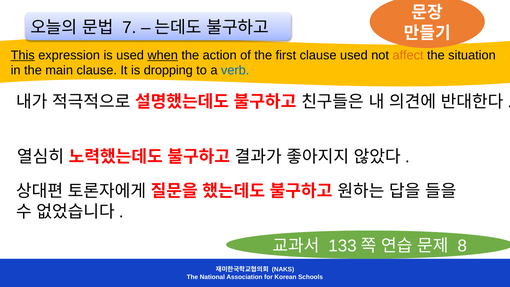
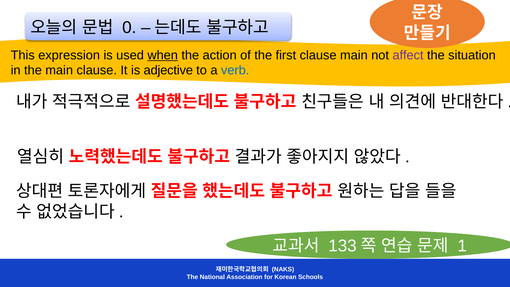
7: 7 -> 0
This underline: present -> none
clause used: used -> main
affect colour: orange -> purple
dropping: dropping -> adjective
8: 8 -> 1
